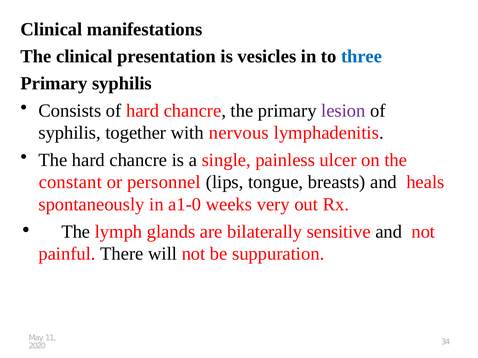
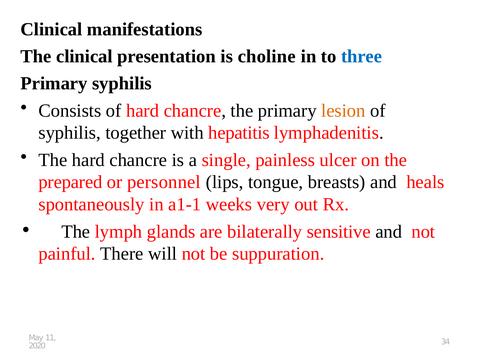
vesicles: vesicles -> choline
lesion colour: purple -> orange
nervous: nervous -> hepatitis
constant: constant -> prepared
a1-0: a1-0 -> a1-1
